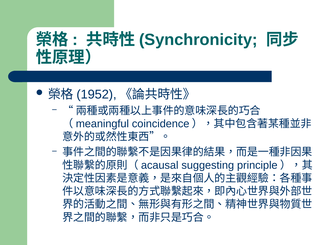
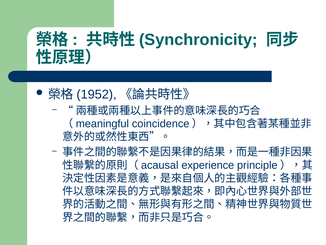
suggesting: suggesting -> experience
